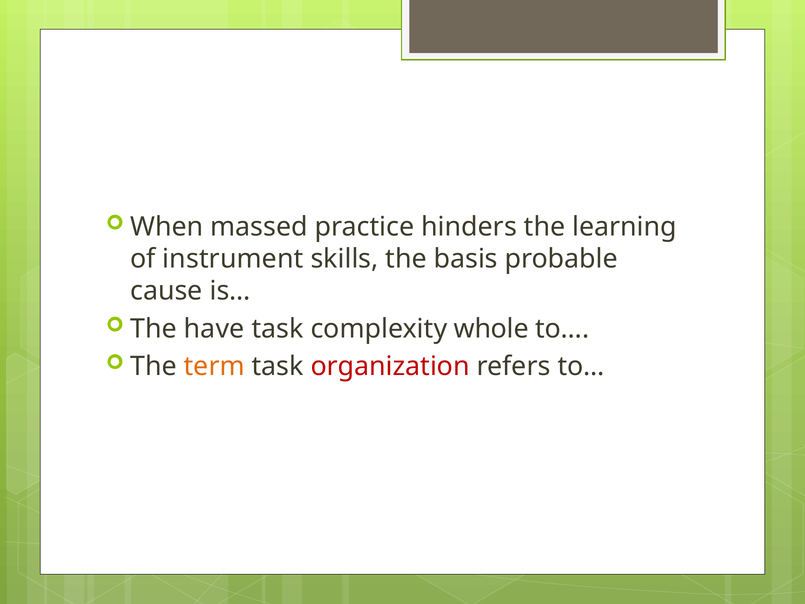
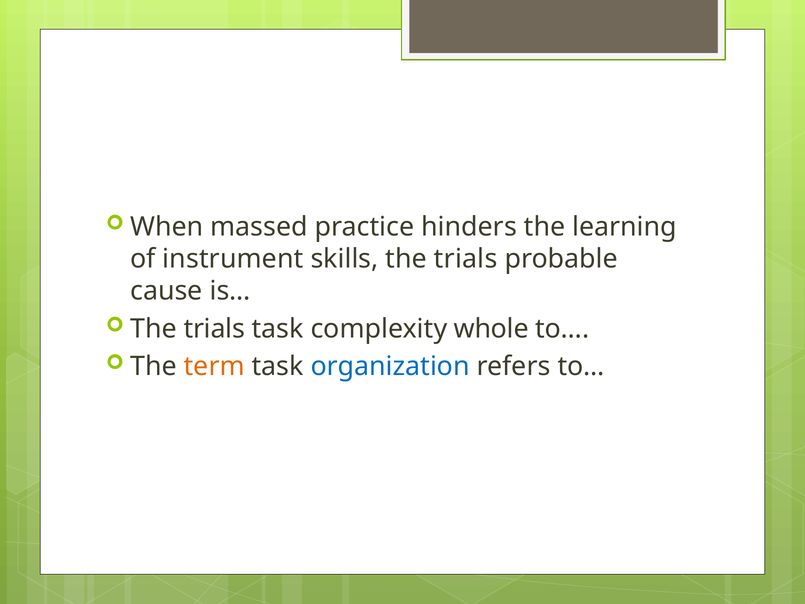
skills the basis: basis -> trials
have at (214, 329): have -> trials
organization colour: red -> blue
